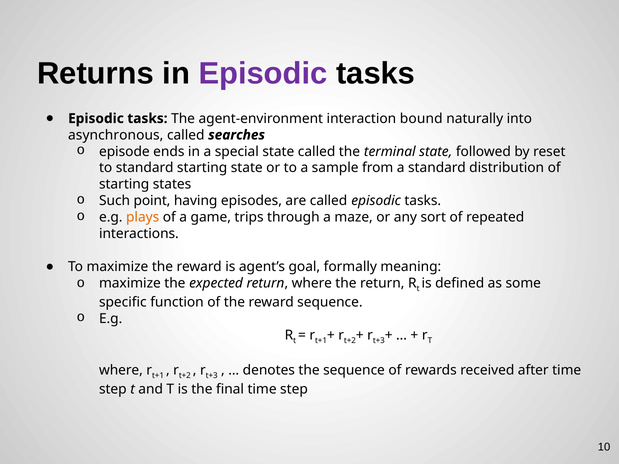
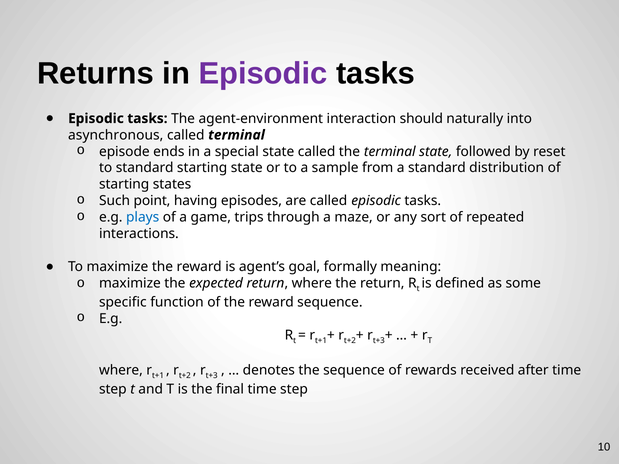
bound: bound -> should
called searches: searches -> terminal
plays colour: orange -> blue
